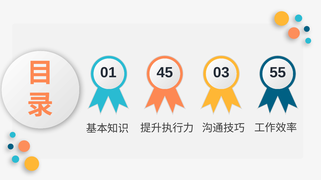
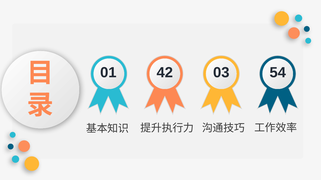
45: 45 -> 42
55: 55 -> 54
